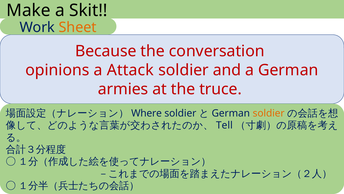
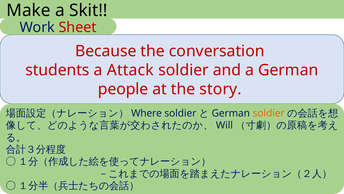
Sheet colour: orange -> red
opinions: opinions -> students
armies: armies -> people
truce: truce -> story
Tell: Tell -> Will
